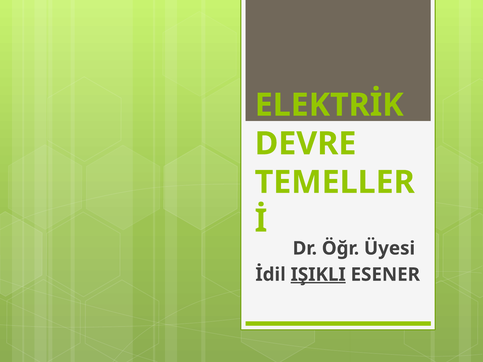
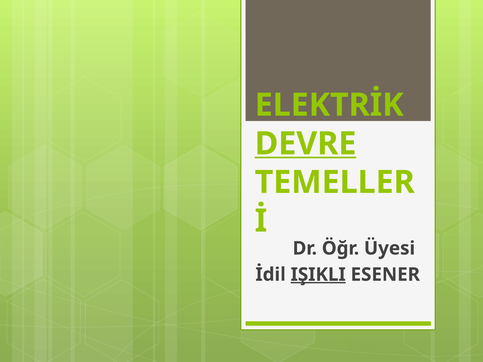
DEVRE underline: none -> present
